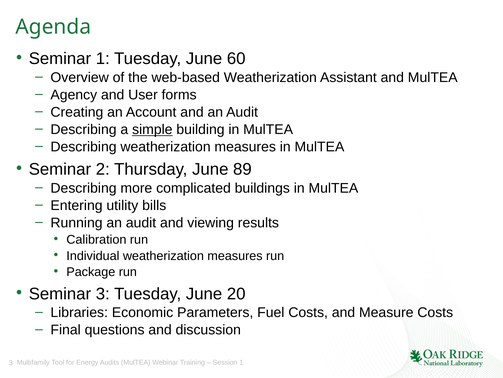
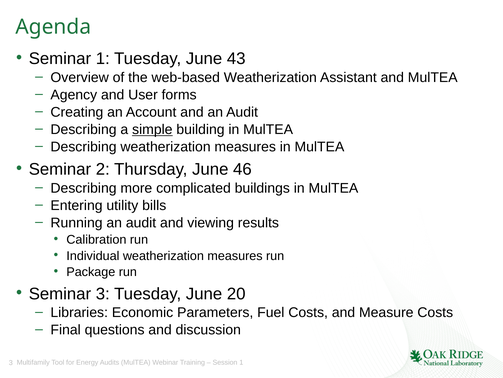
60: 60 -> 43
89: 89 -> 46
